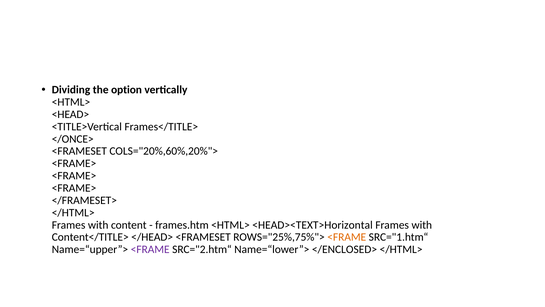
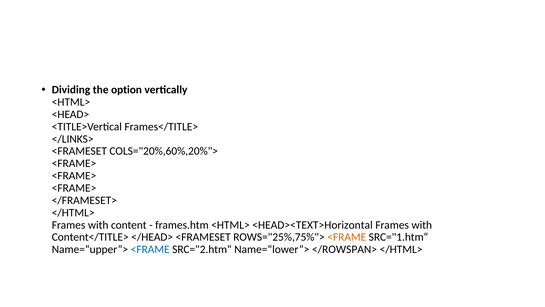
</ONCE>: </ONCE> -> </LINKS>
<FRAME at (150, 249) colour: purple -> blue
</ENCLOSED>: </ENCLOSED> -> </ROWSPAN>
